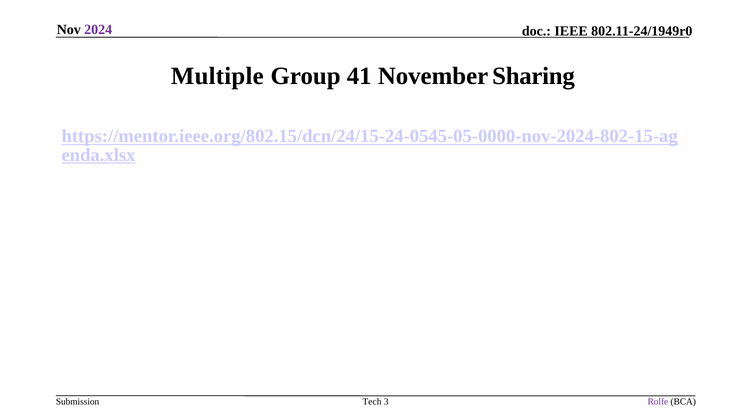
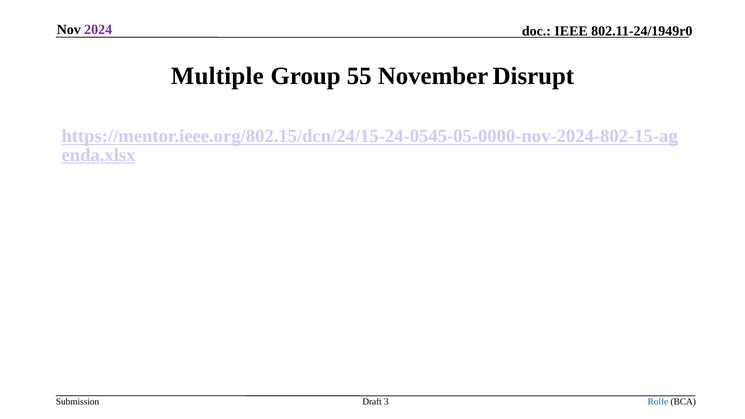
41: 41 -> 55
Sharing: Sharing -> Disrupt
Tech: Tech -> Draft
Rolfe colour: purple -> blue
